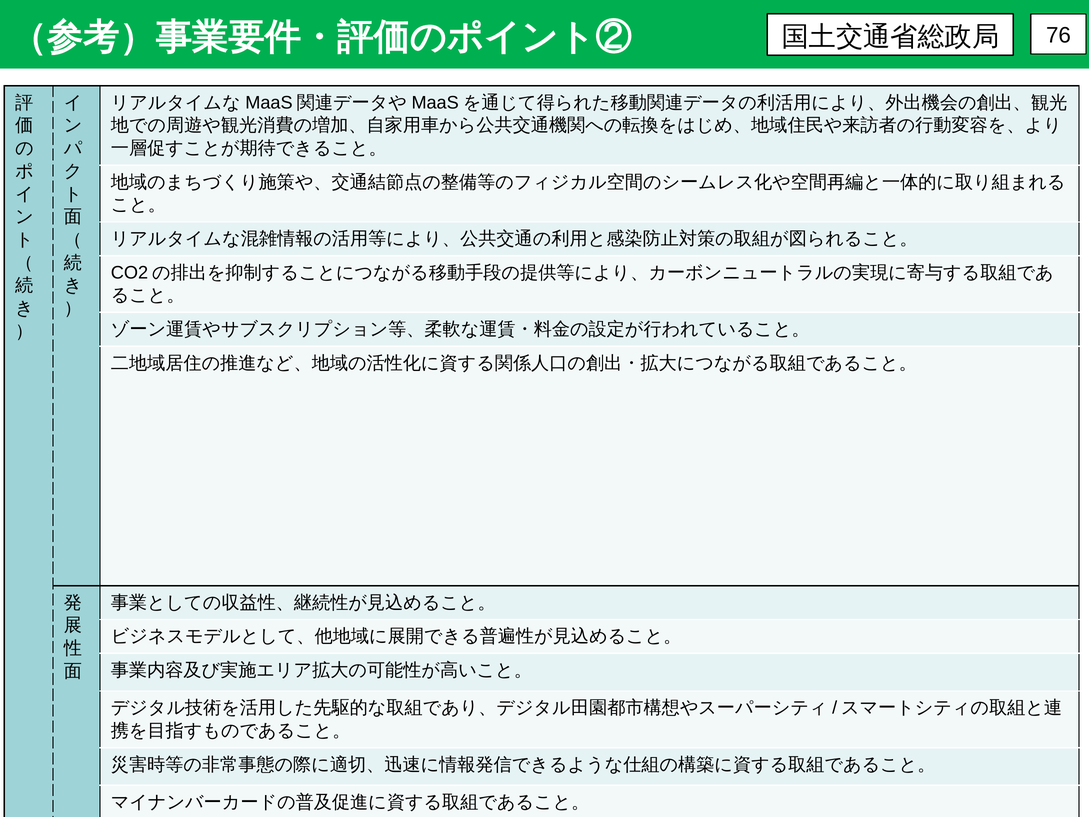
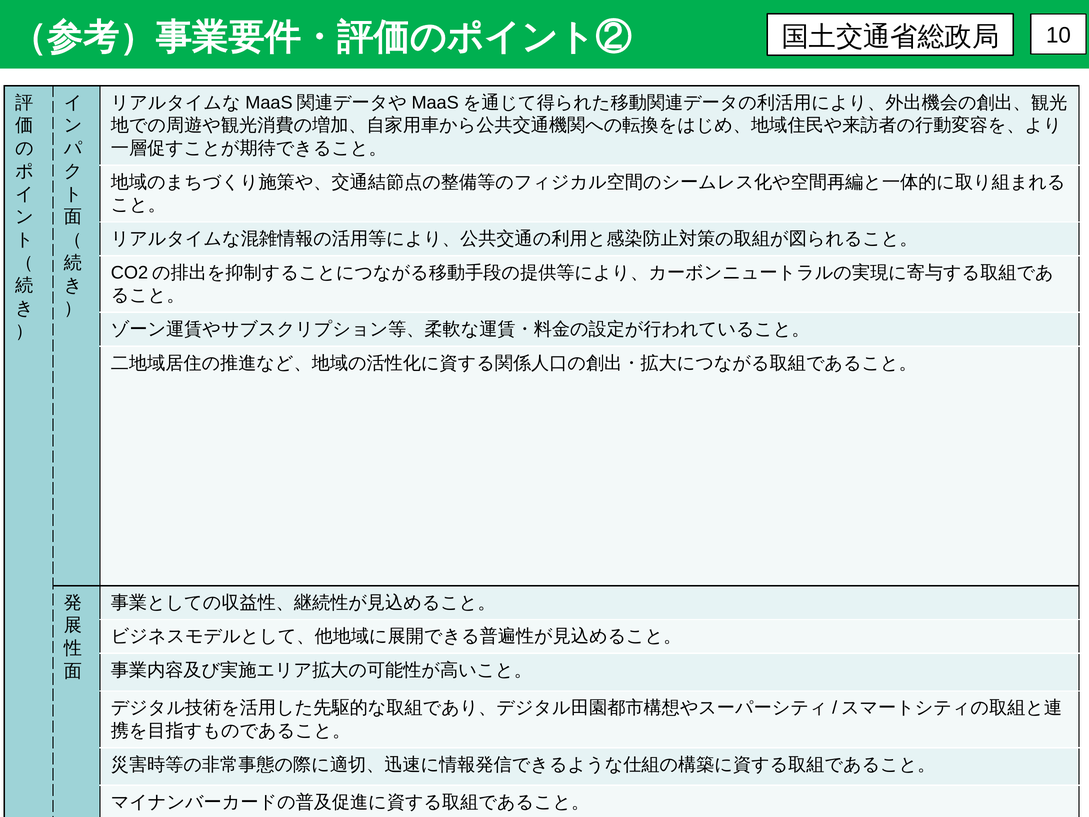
76: 76 -> 10
